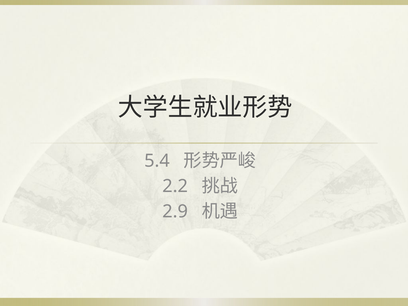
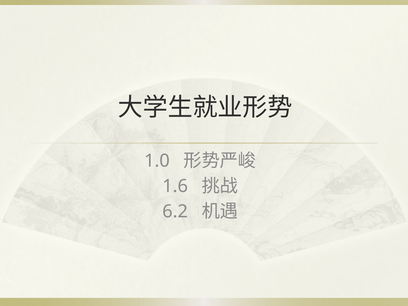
5.4: 5.4 -> 1.0
2.2: 2.2 -> 1.6
2.9: 2.9 -> 6.2
